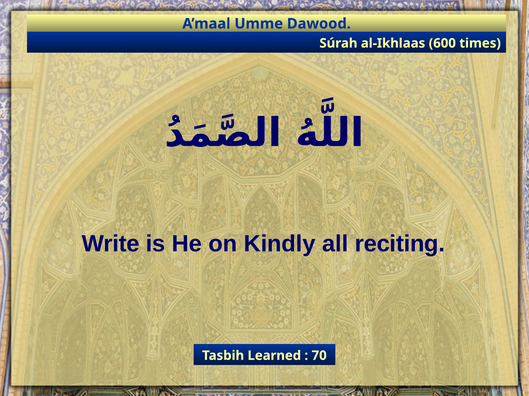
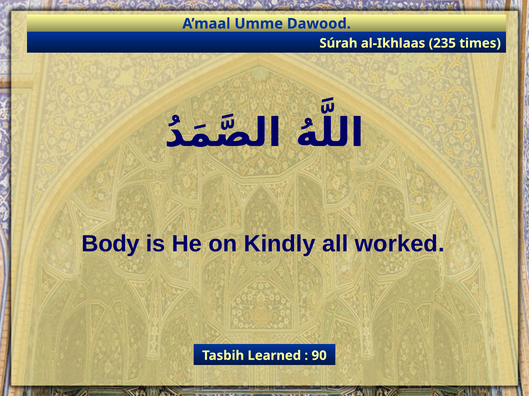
600: 600 -> 235
Write: Write -> Body
reciting: reciting -> worked
70: 70 -> 90
